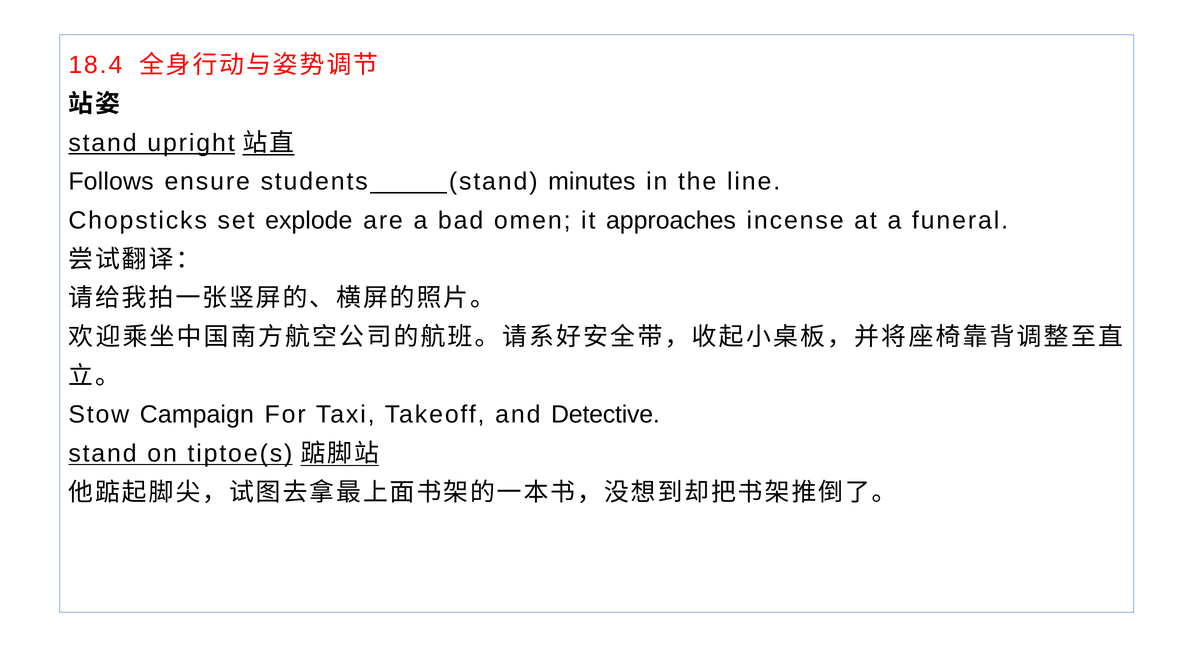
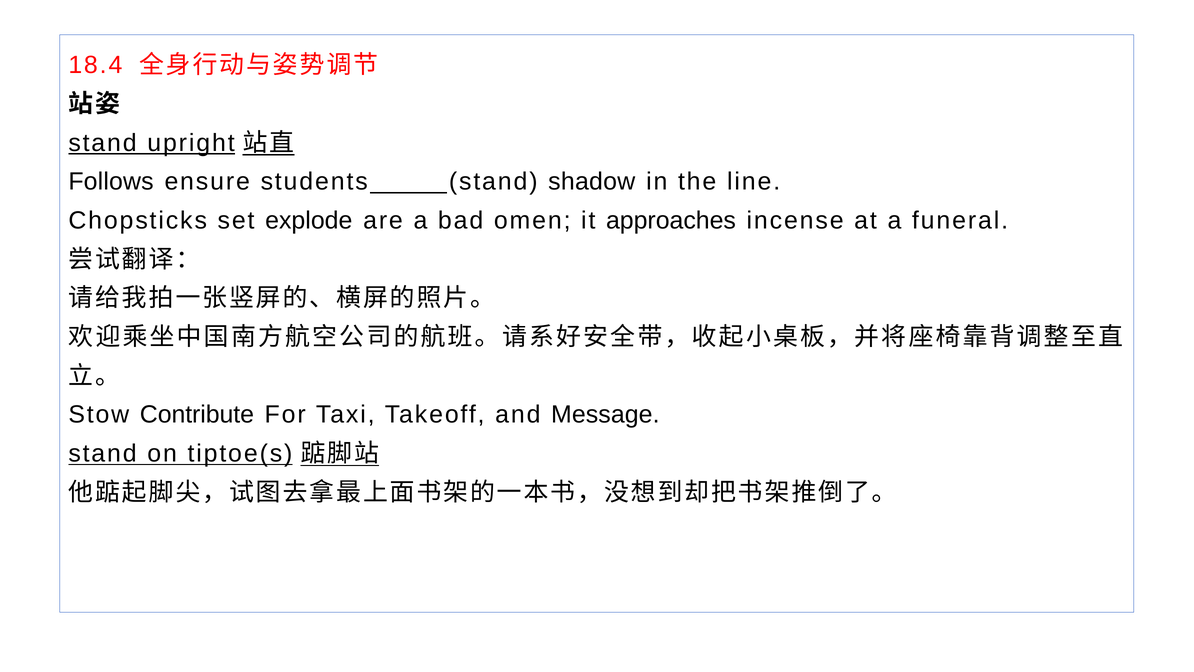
minutes: minutes -> shadow
Campaign: Campaign -> Contribute
Detective: Detective -> Message
